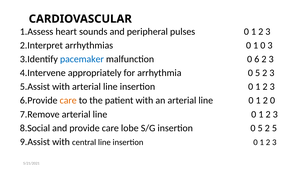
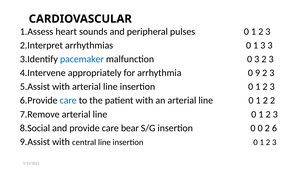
1 0: 0 -> 3
0 6: 6 -> 3
arrhythmia 0 5: 5 -> 9
care at (68, 101) colour: orange -> blue
2 0: 0 -> 2
lobe: lobe -> bear
insertion 0 5: 5 -> 0
2 5: 5 -> 6
